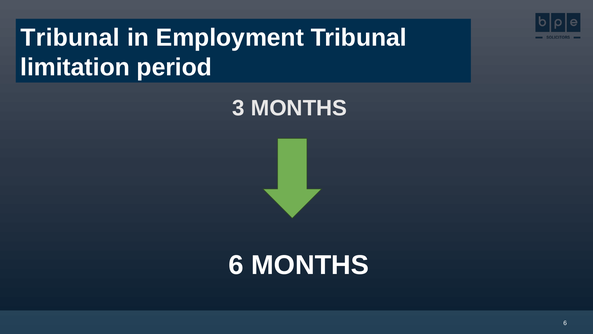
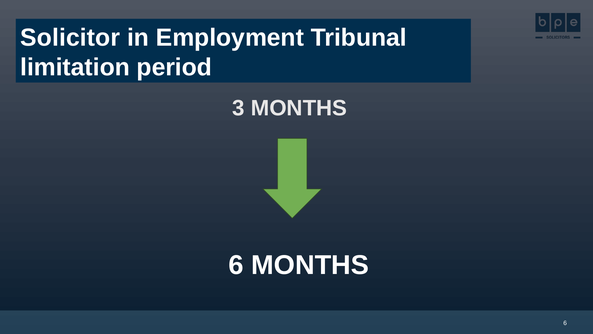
Tribunal at (70, 37): Tribunal -> Solicitor
